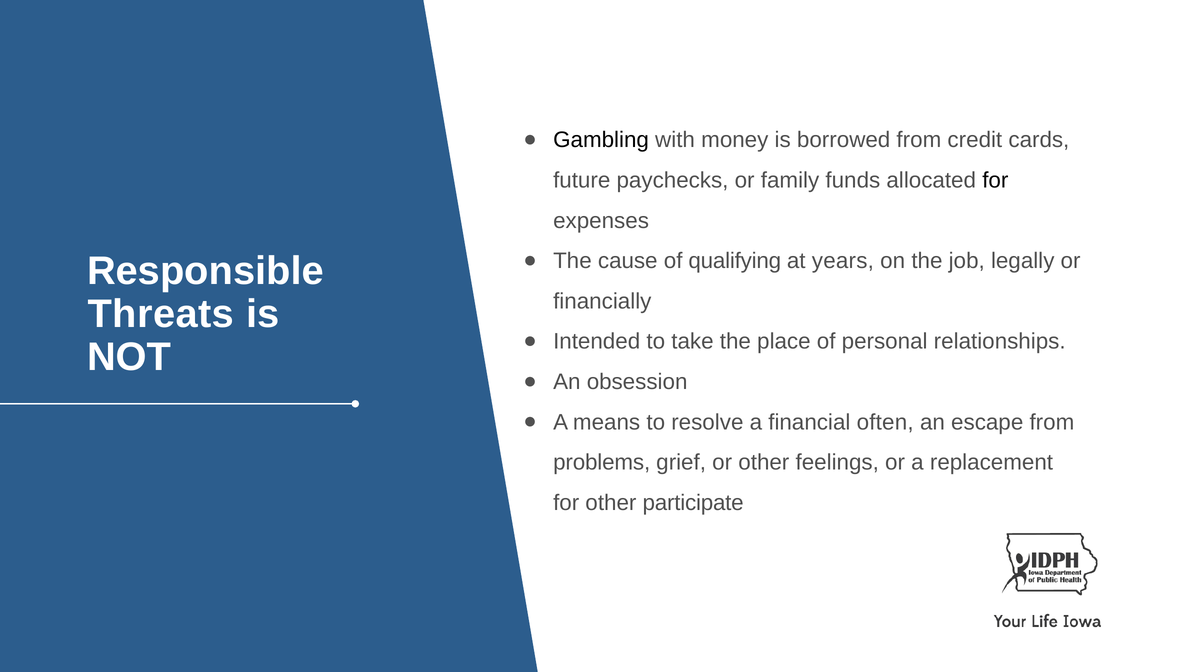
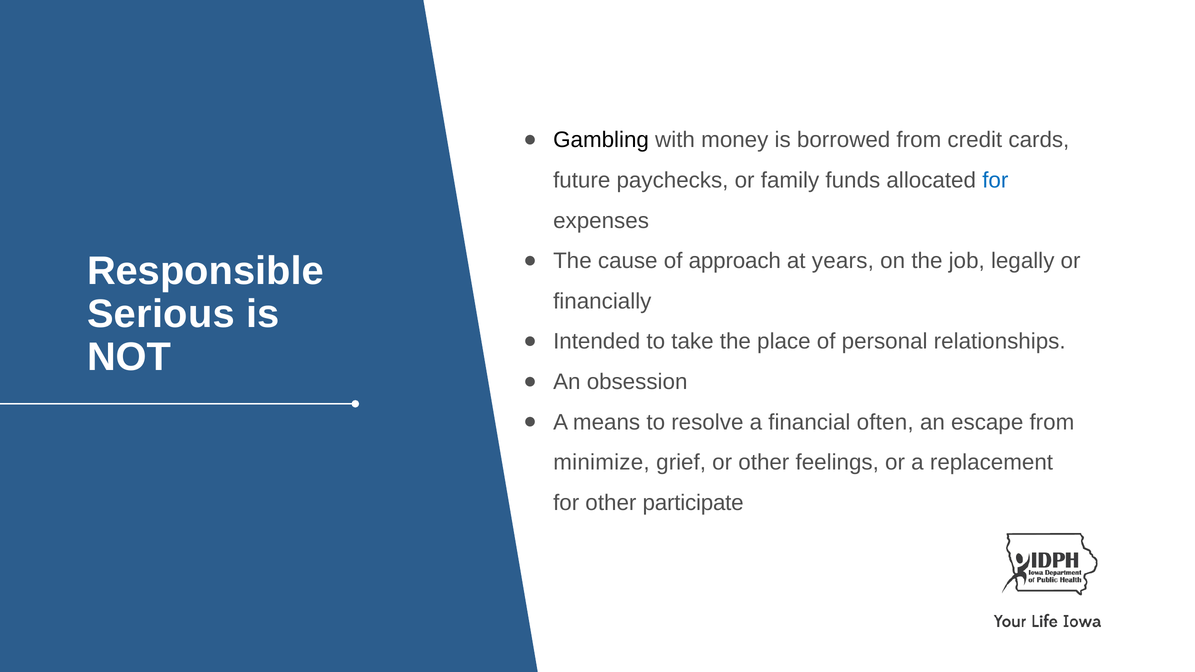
for at (995, 180) colour: black -> blue
qualifying: qualifying -> approach
Threats: Threats -> Serious
problems: problems -> minimize
